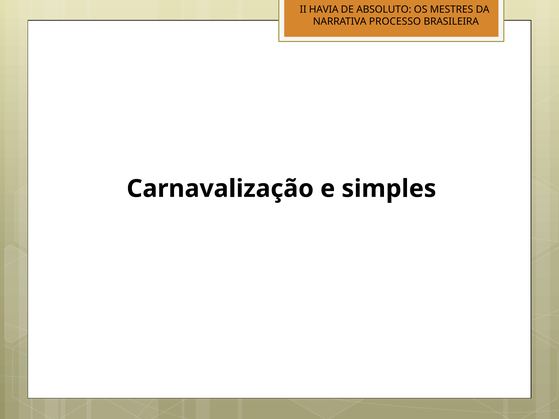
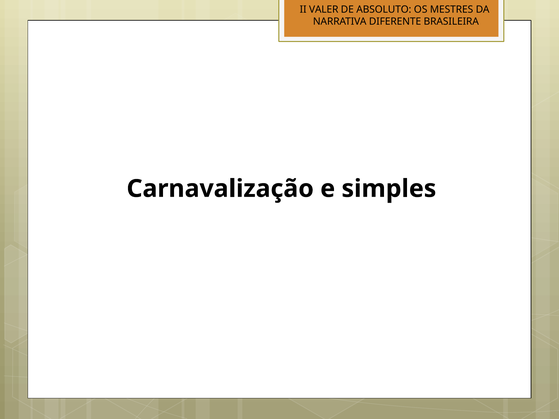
HAVIA: HAVIA -> VALER
PROCESSO: PROCESSO -> DIFERENTE
